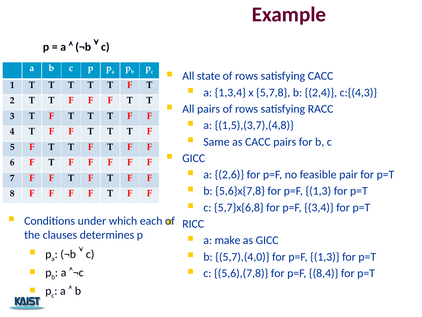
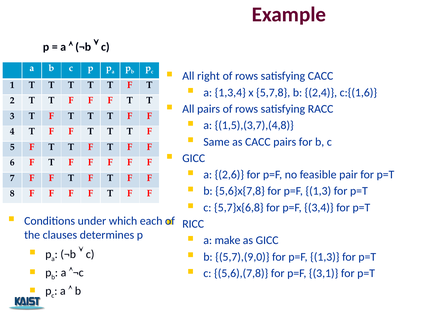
state: state -> right
c:{(4,3: c:{(4,3 -> c:{(1,6
5,7),(4,0: 5,7),(4,0 -> 5,7),(9,0
8,4: 8,4 -> 3,1
